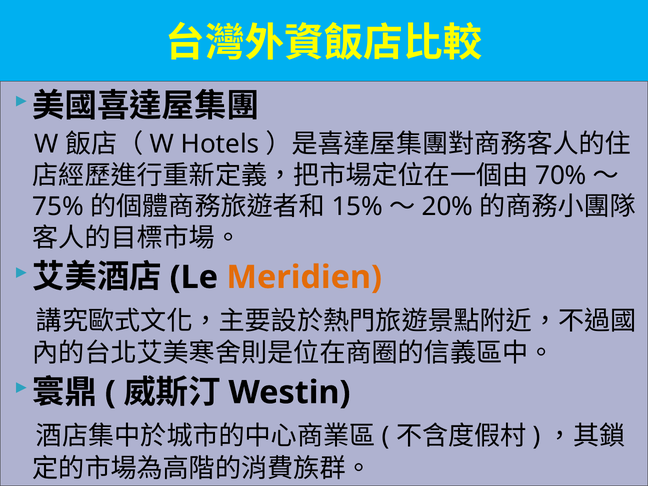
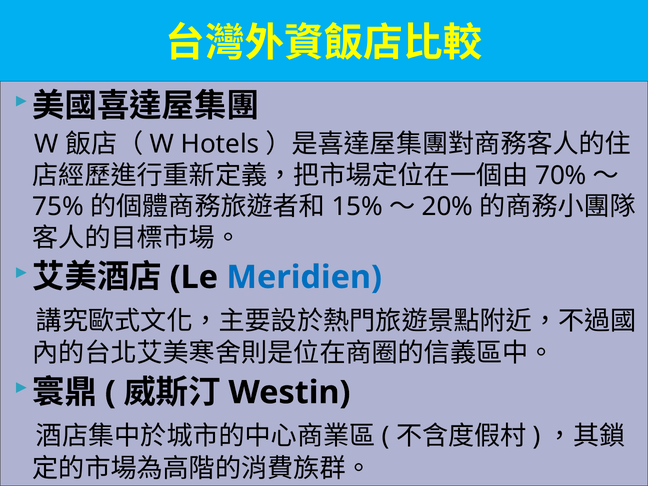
Meridien colour: orange -> blue
